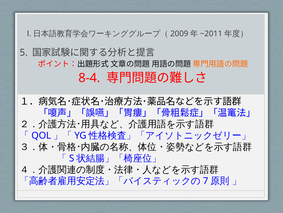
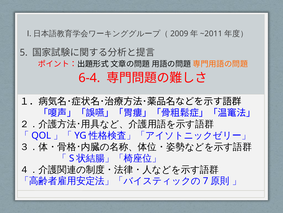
8-4: 8-4 -> 6-4
